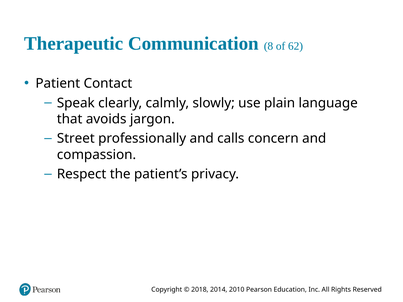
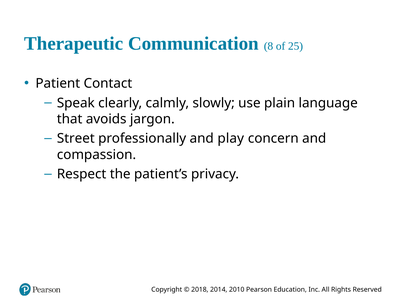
62: 62 -> 25
calls: calls -> play
